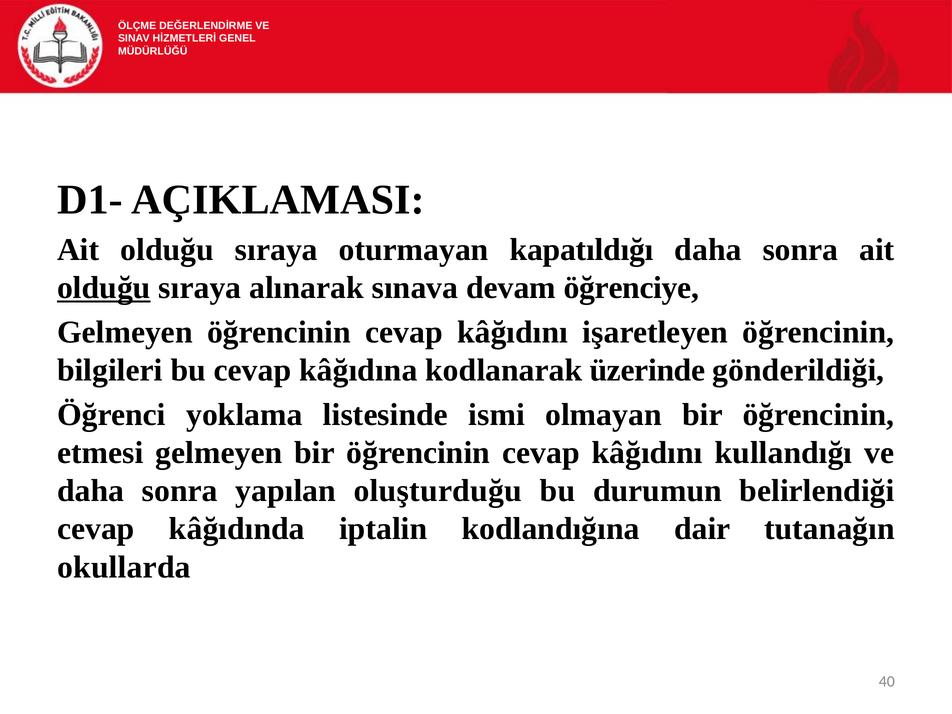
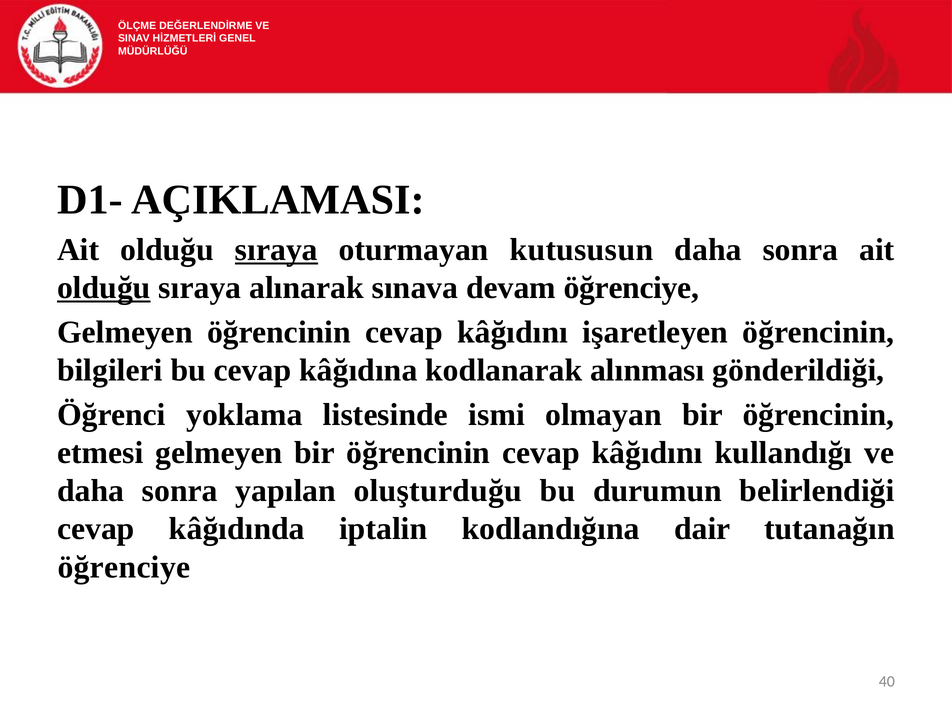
sıraya at (276, 250) underline: none -> present
kapatıldığı: kapatıldığı -> kutususun
üzerinde: üzerinde -> alınması
okullarda at (124, 567): okullarda -> öğrenciye
